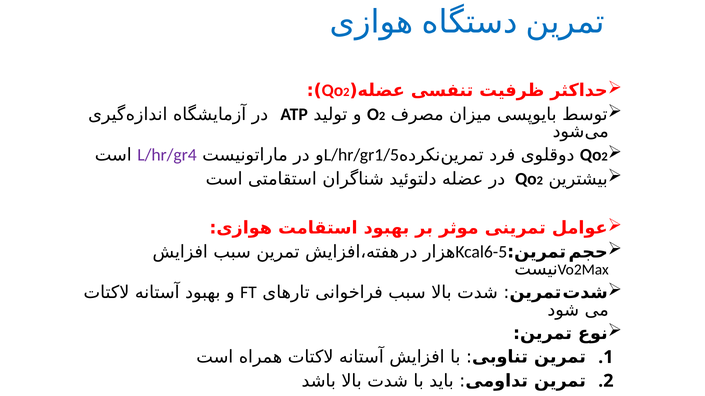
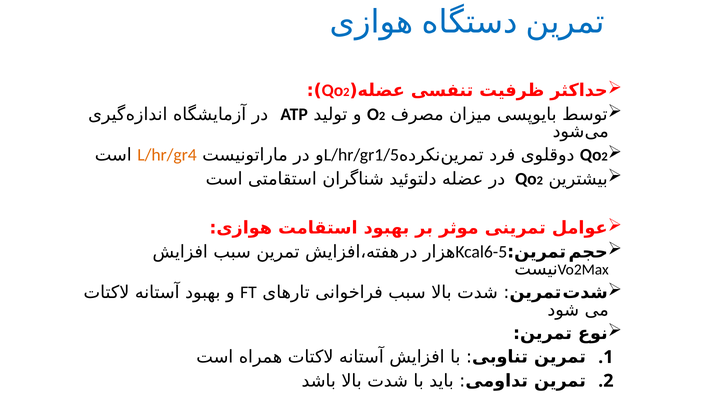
L/hr/gr4 colour: purple -> orange
